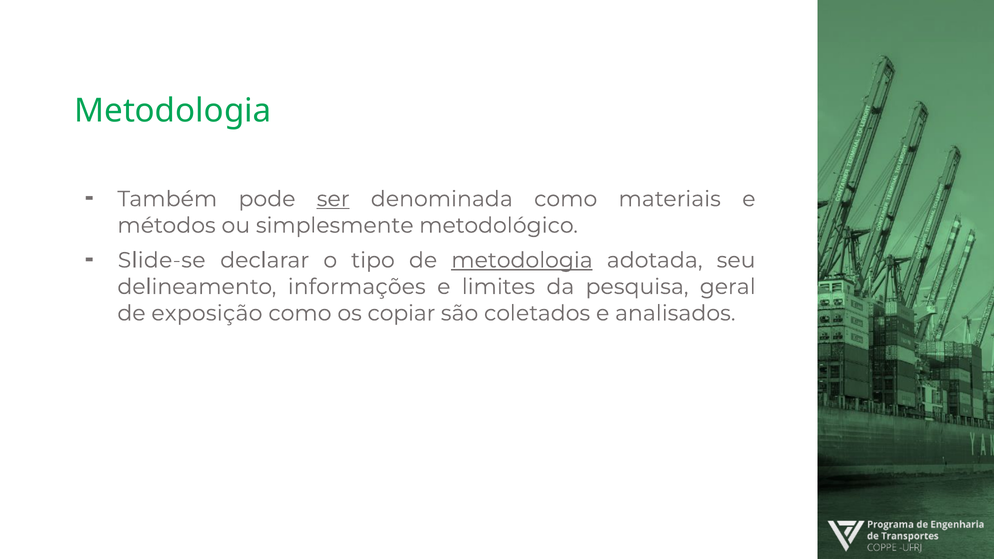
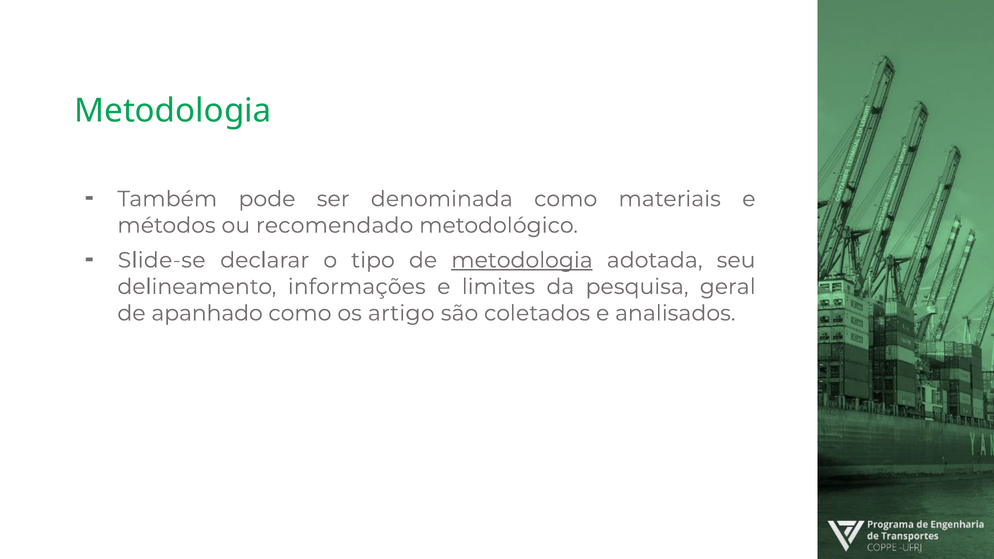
ser underline: present -> none
simplesmente: simplesmente -> recomendado
exposição: exposição -> apanhado
copiar: copiar -> artigo
